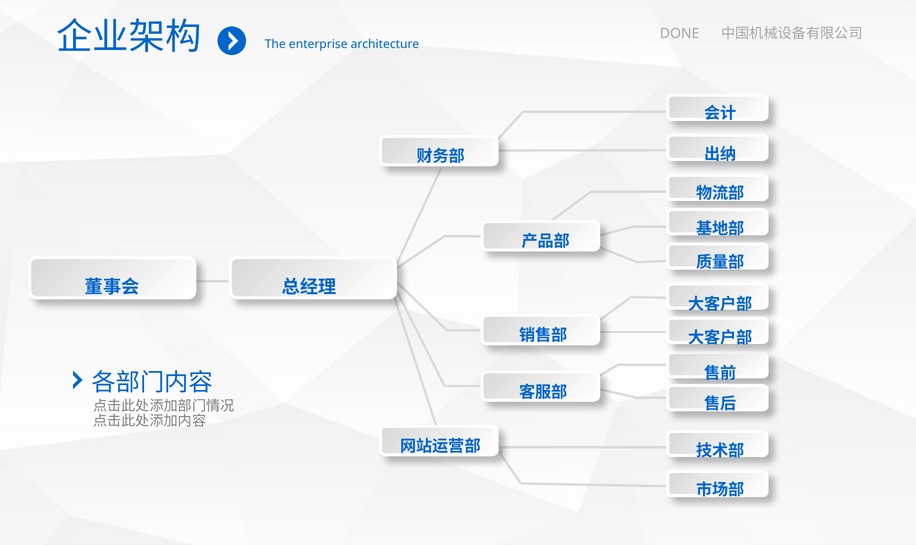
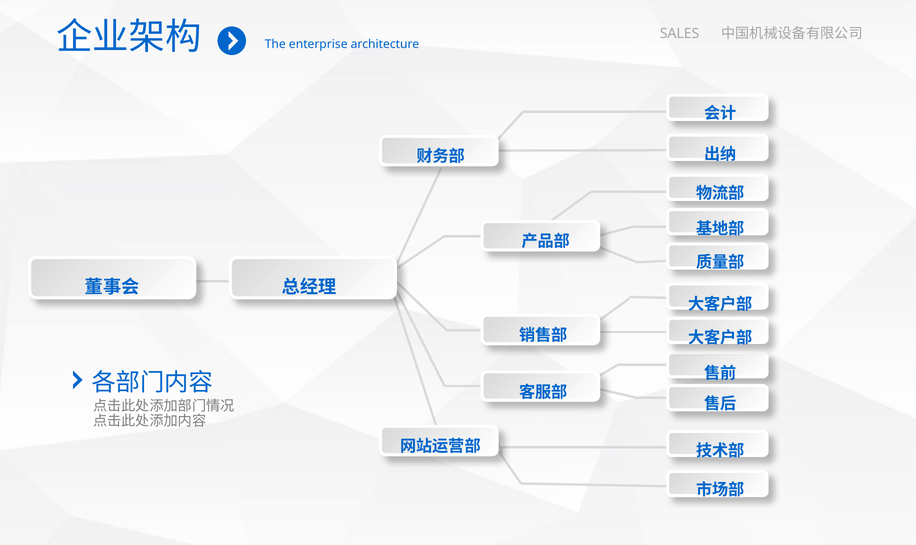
DONE: DONE -> SALES
